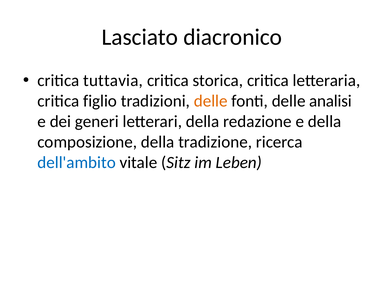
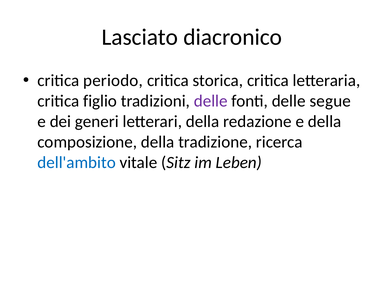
tuttavia: tuttavia -> periodo
delle at (211, 101) colour: orange -> purple
analisi: analisi -> segue
